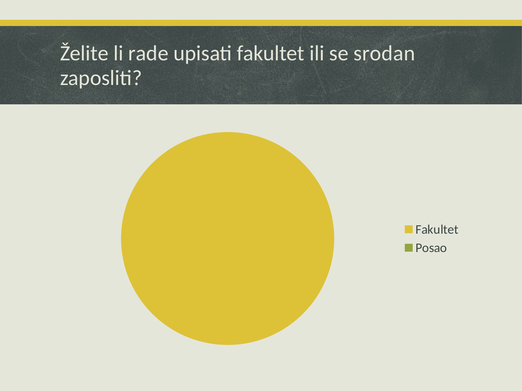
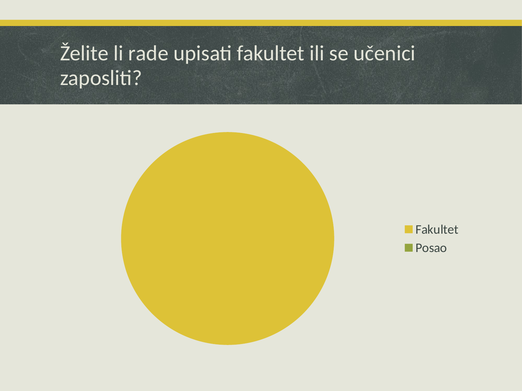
srodan: srodan -> učenici
